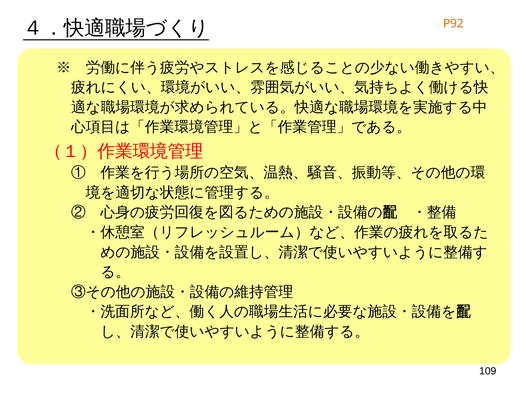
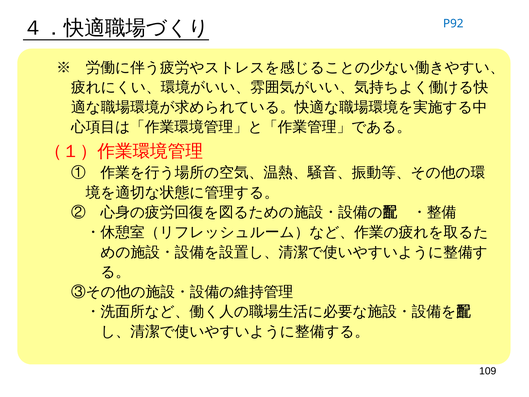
P92 colour: orange -> blue
